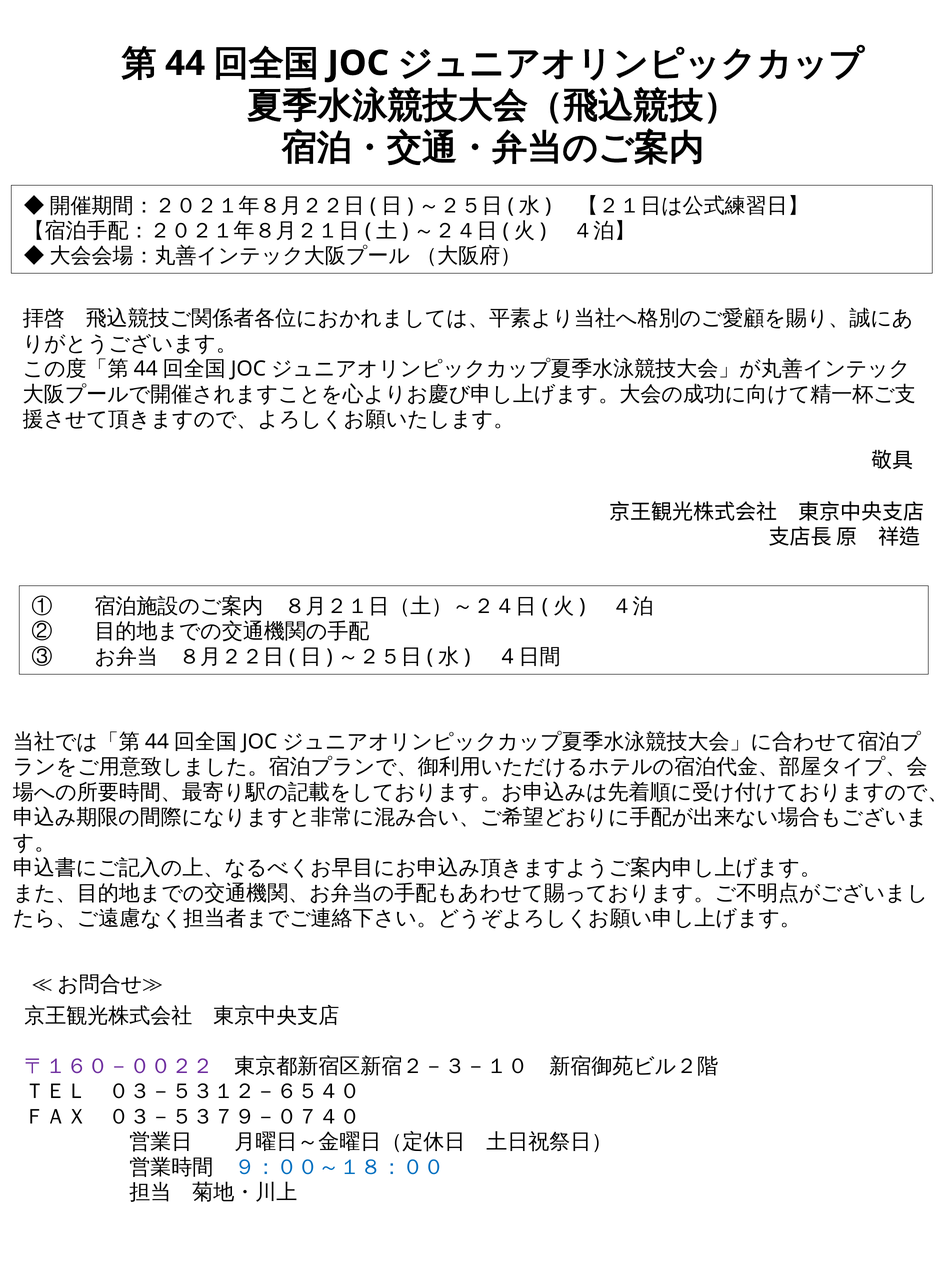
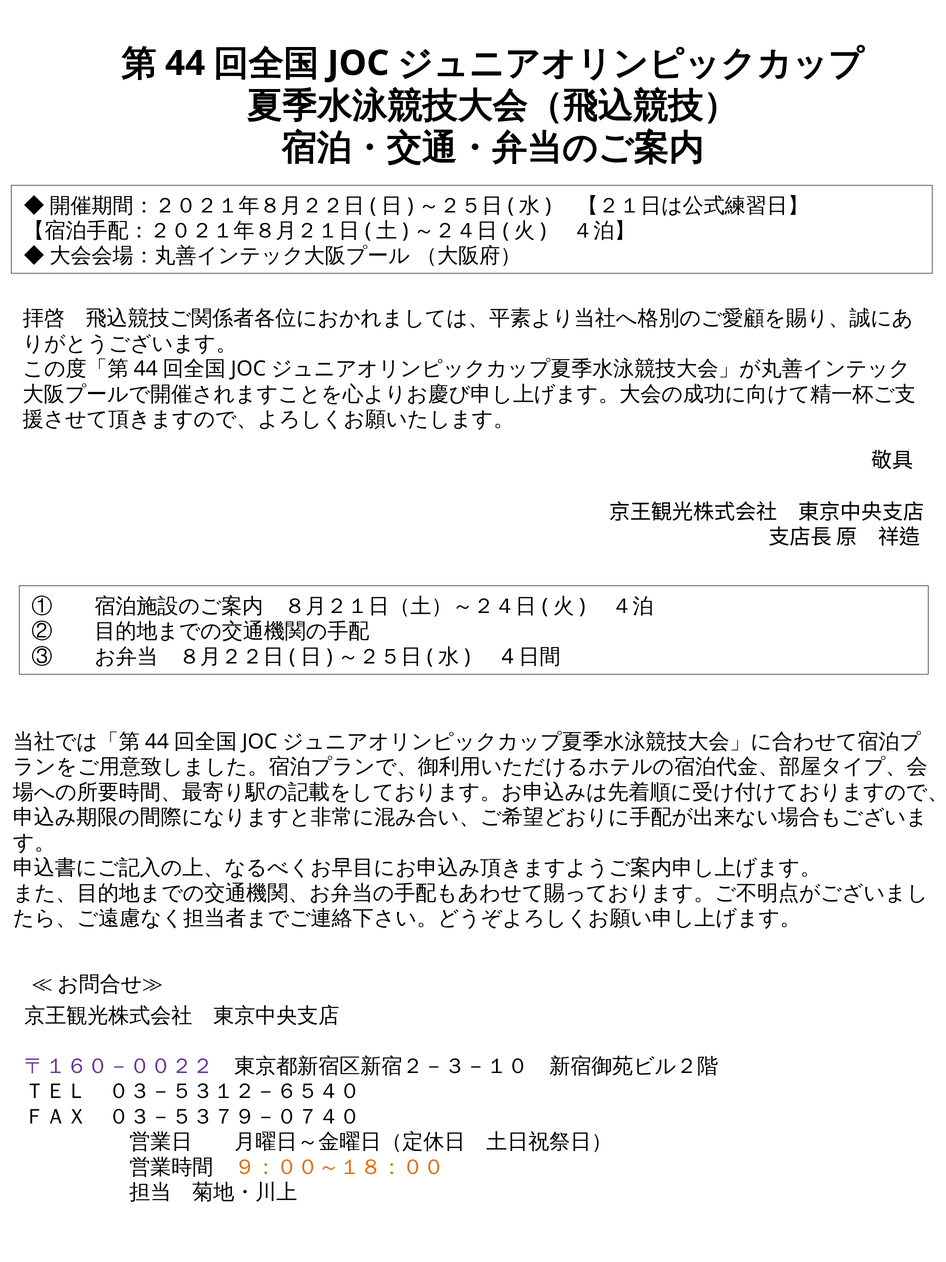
９：００～１８：００ colour: blue -> orange
